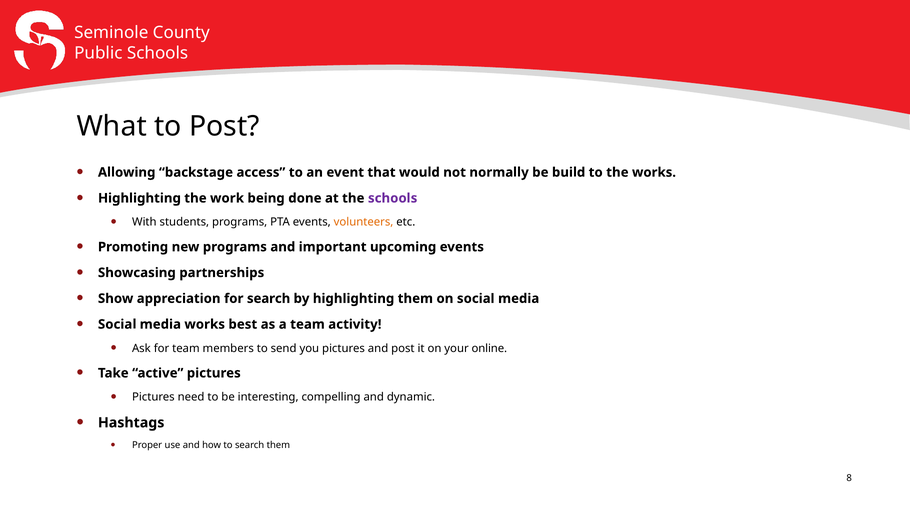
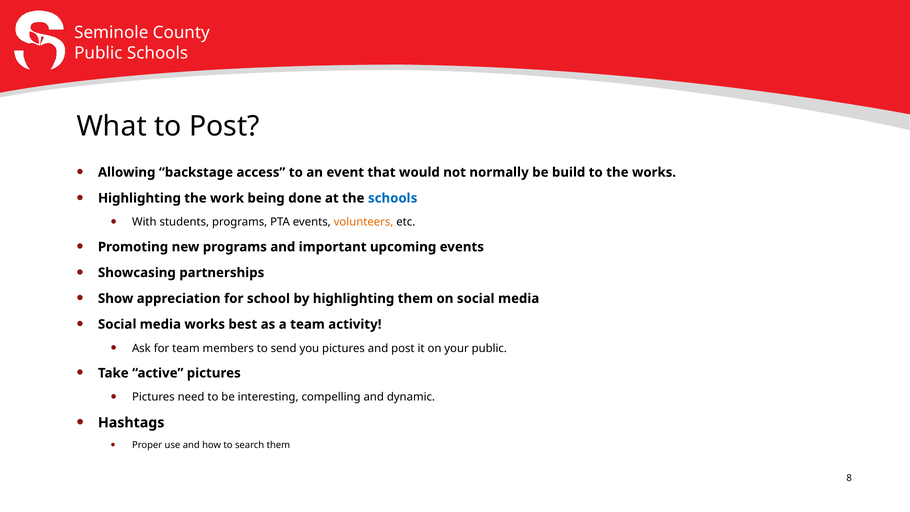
schools at (393, 198) colour: purple -> blue
for search: search -> school
your online: online -> public
